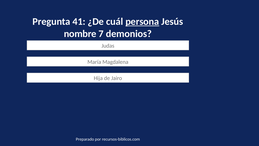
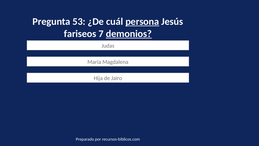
41: 41 -> 53
nombre: nombre -> fariseos
demonios underline: none -> present
